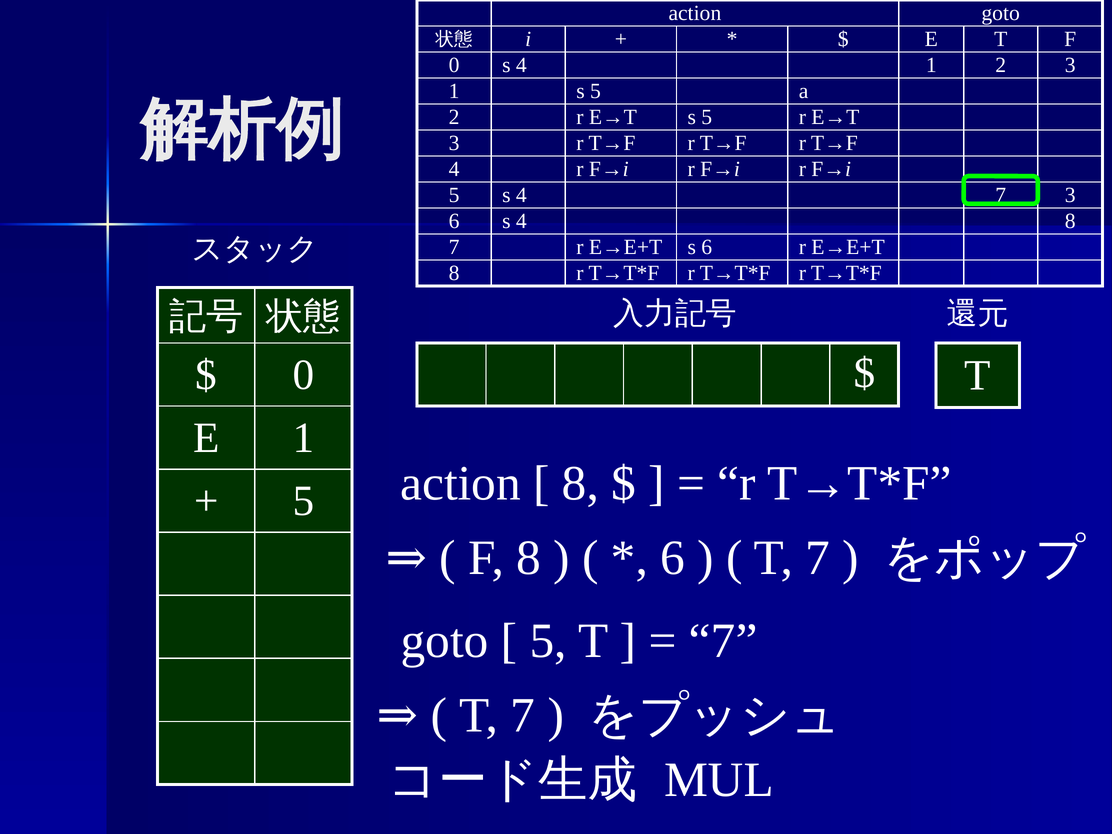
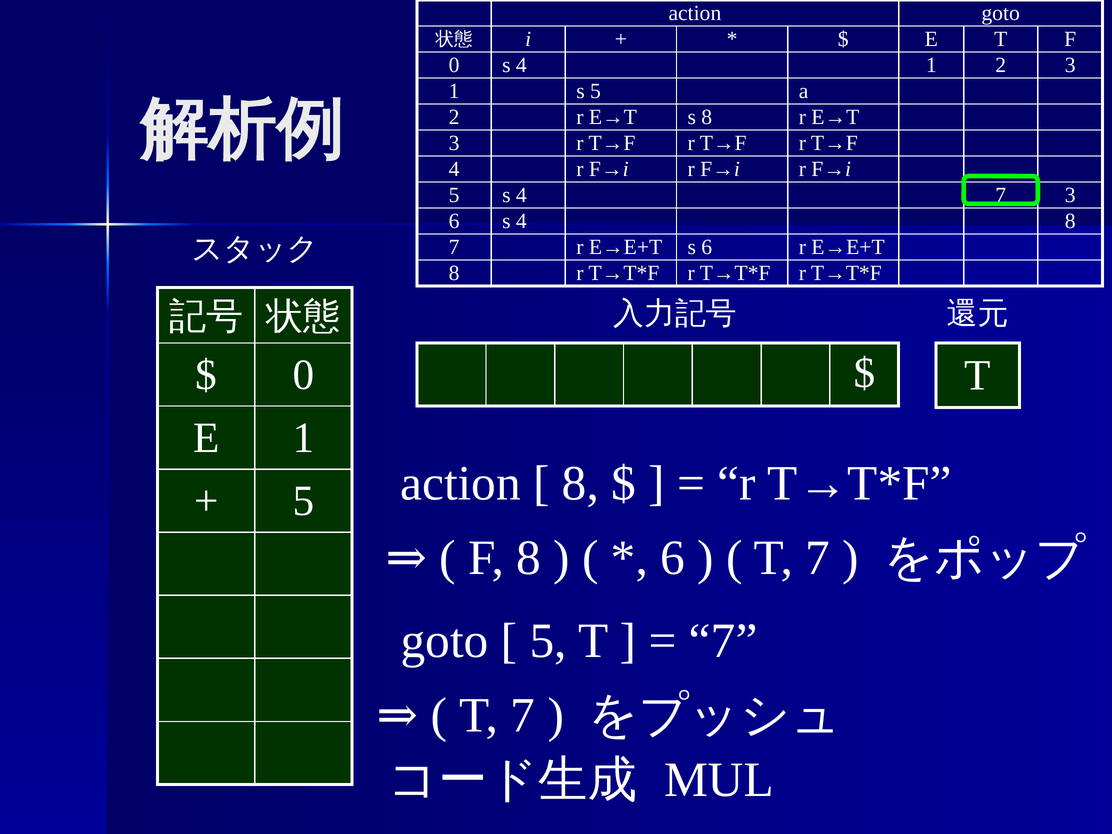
E→T s 5: 5 -> 8
